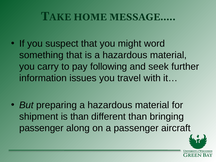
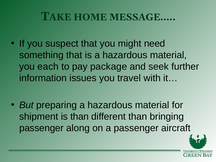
word: word -> need
carry: carry -> each
following: following -> package
